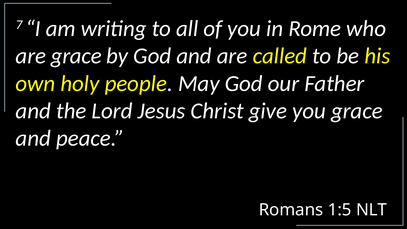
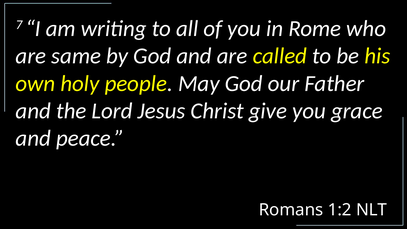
are grace: grace -> same
1:5: 1:5 -> 1:2
